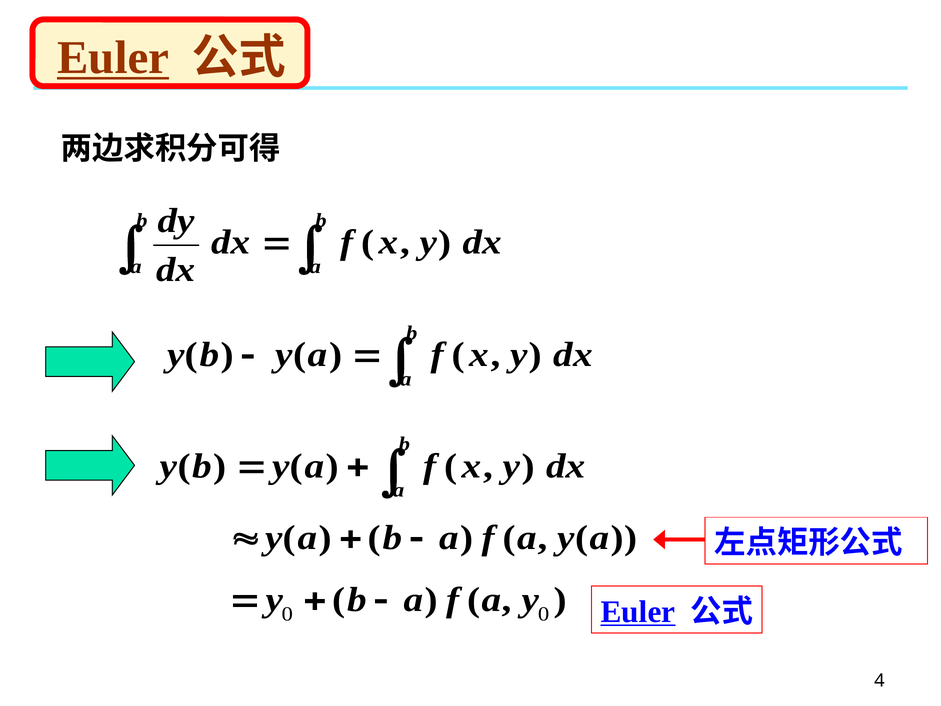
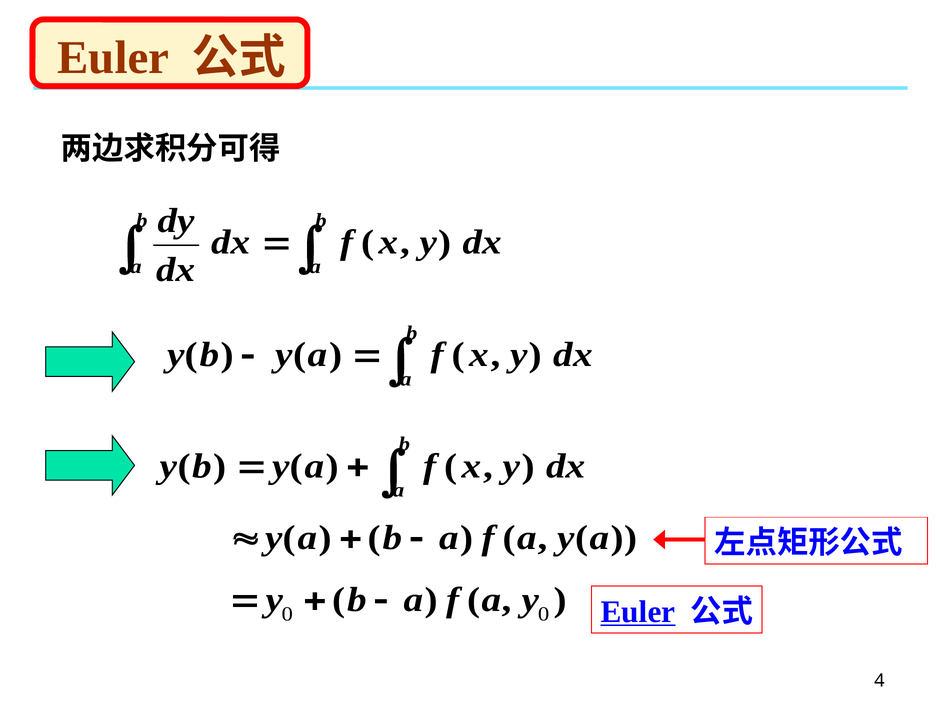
Euler at (113, 58) underline: present -> none
